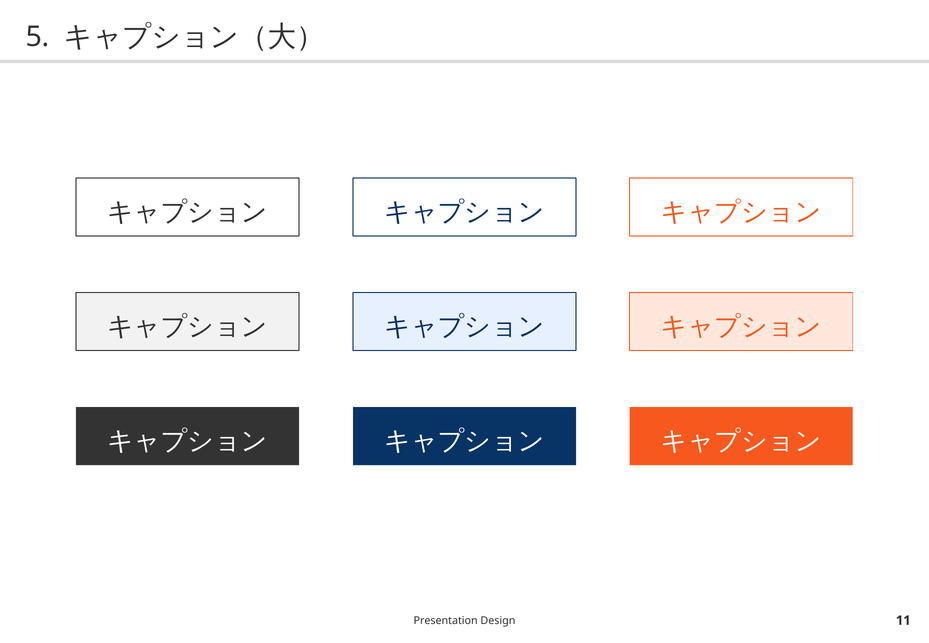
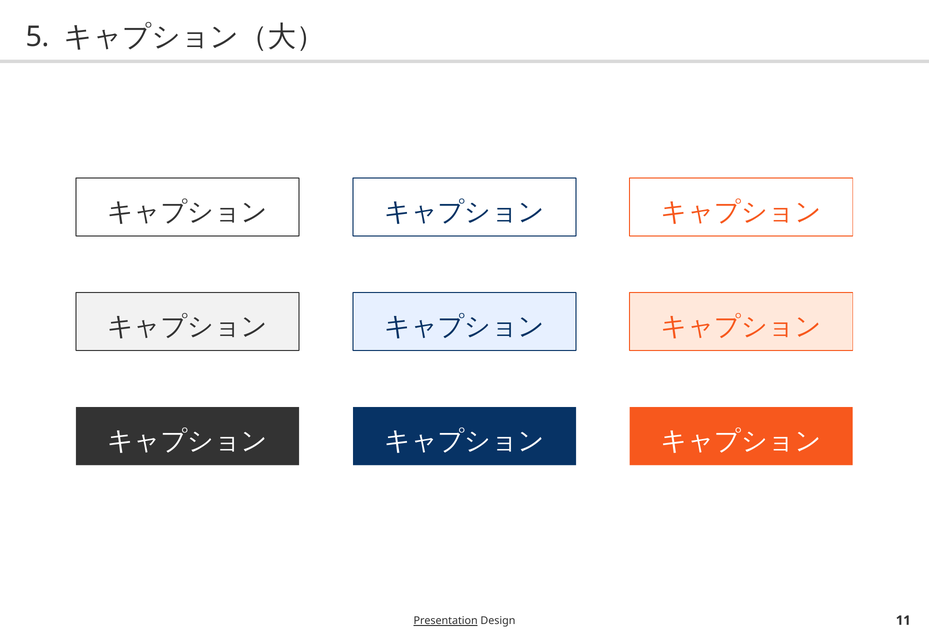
Presentation underline: none -> present
